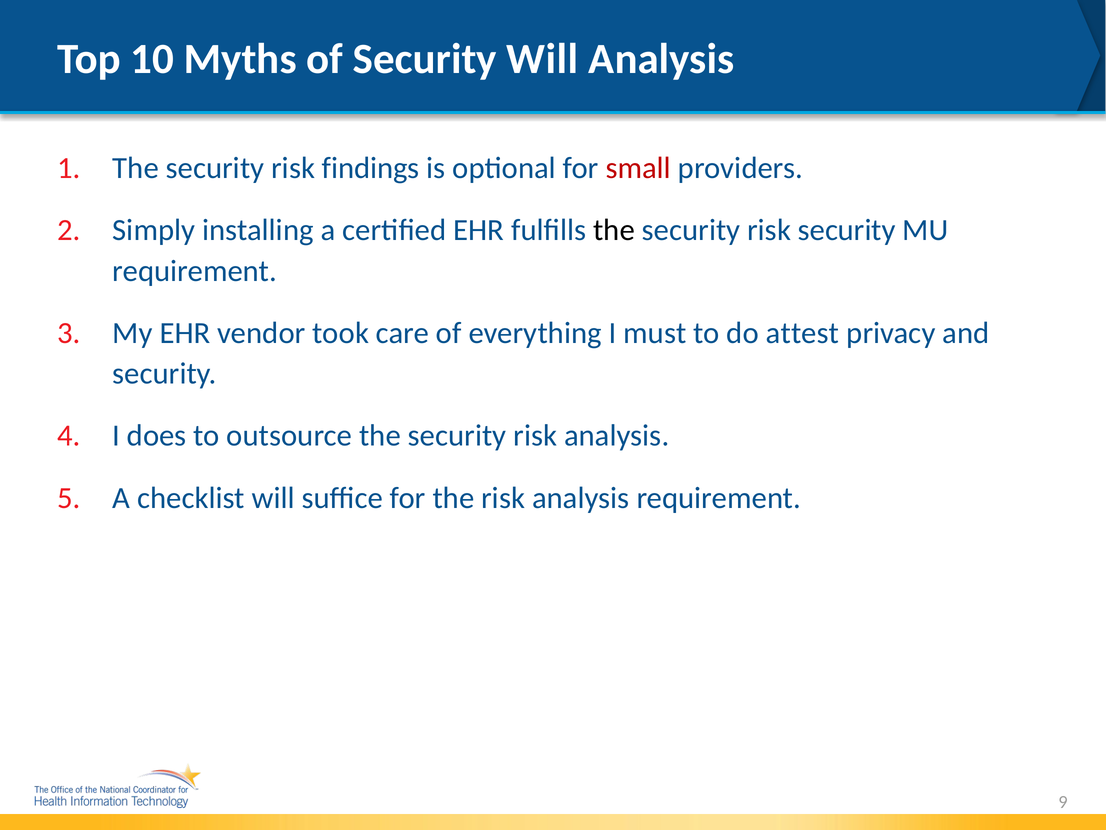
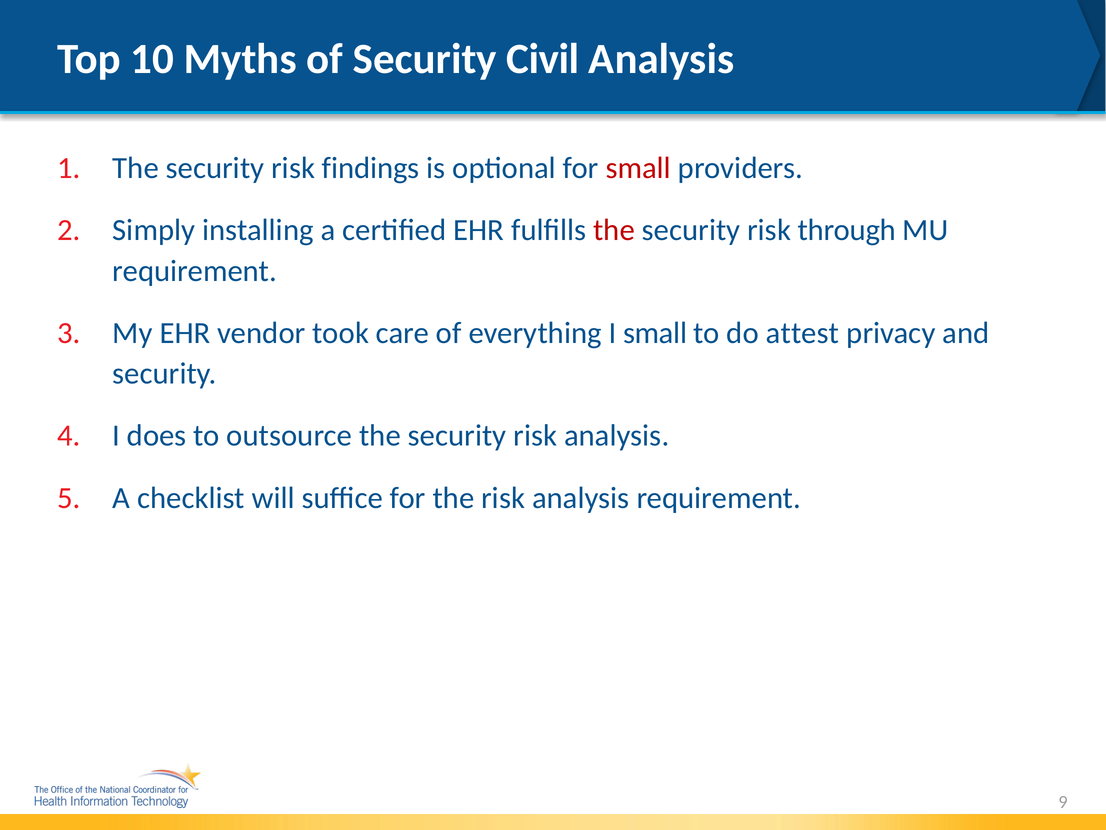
Security Will: Will -> Civil
the at (614, 230) colour: black -> red
risk security: security -> through
I must: must -> small
